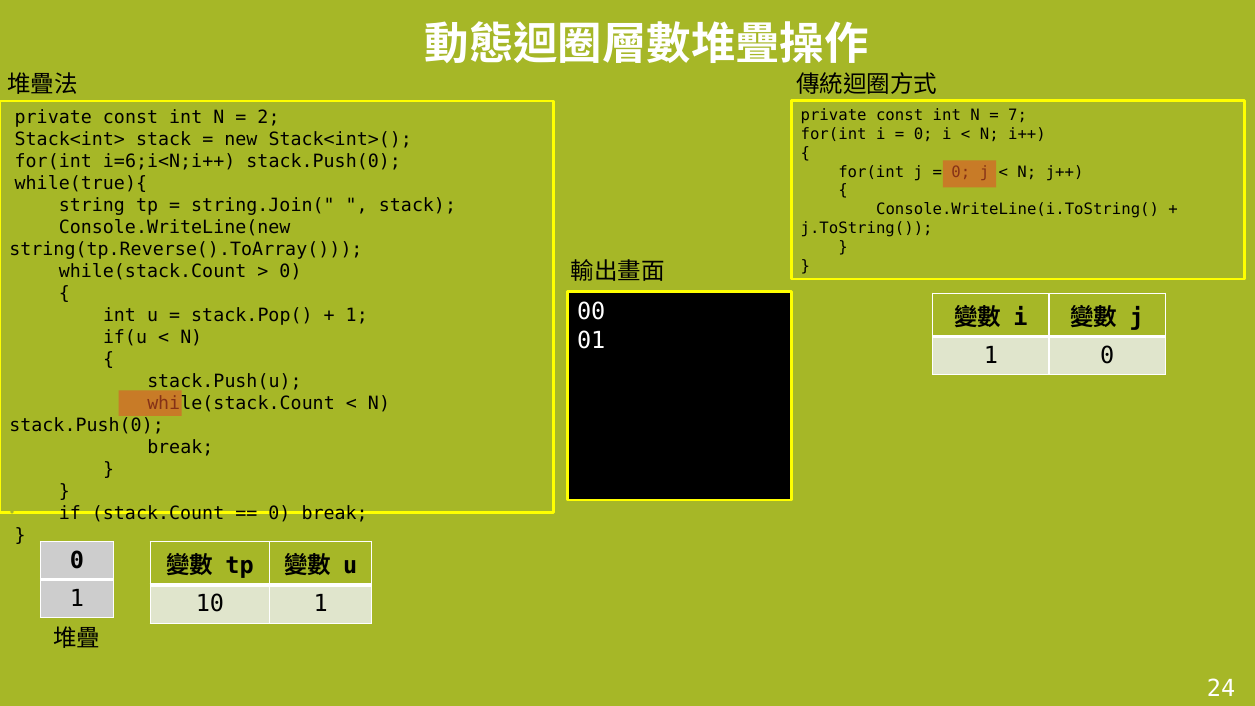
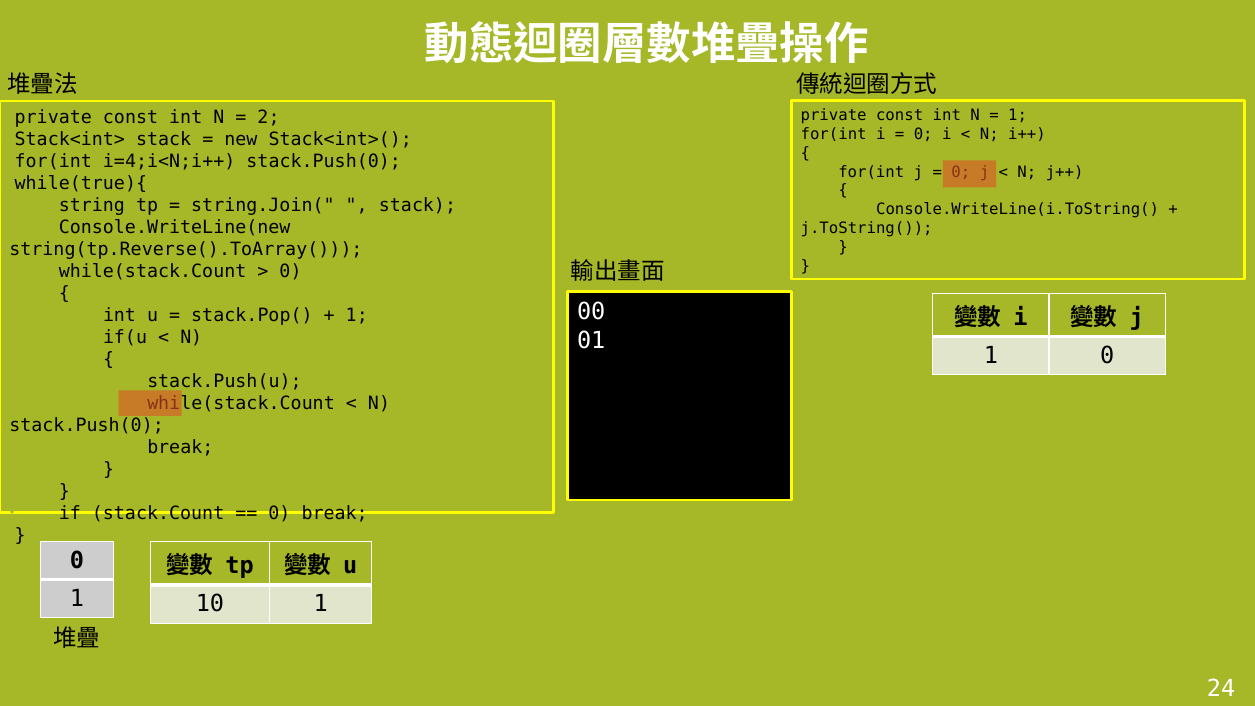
7 at (1018, 115): 7 -> 1
i=6;i<N;i++: i=6;i<N;i++ -> i=4;i<N;i++
